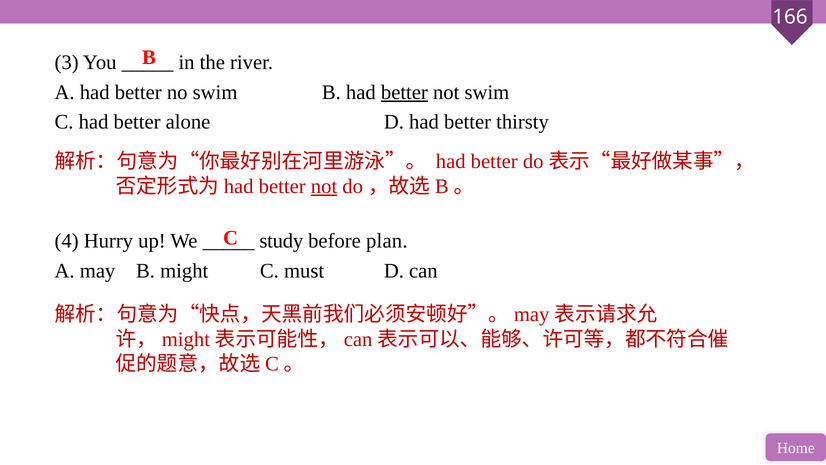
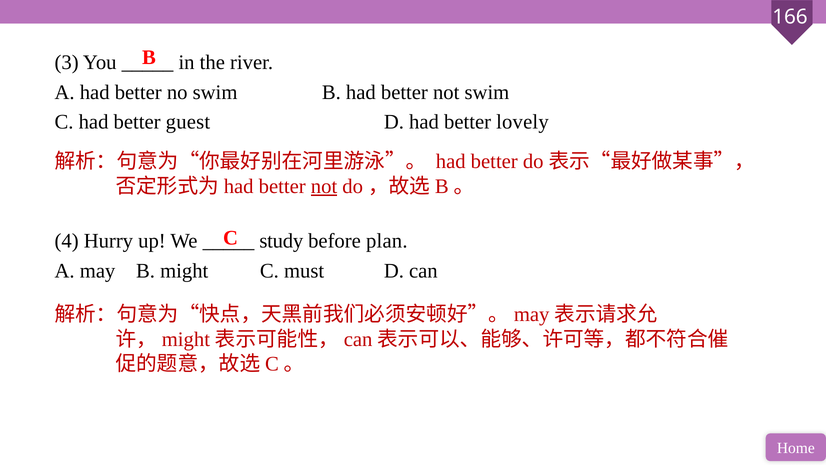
better at (404, 92) underline: present -> none
alone: alone -> guest
thirsty: thirsty -> lovely
